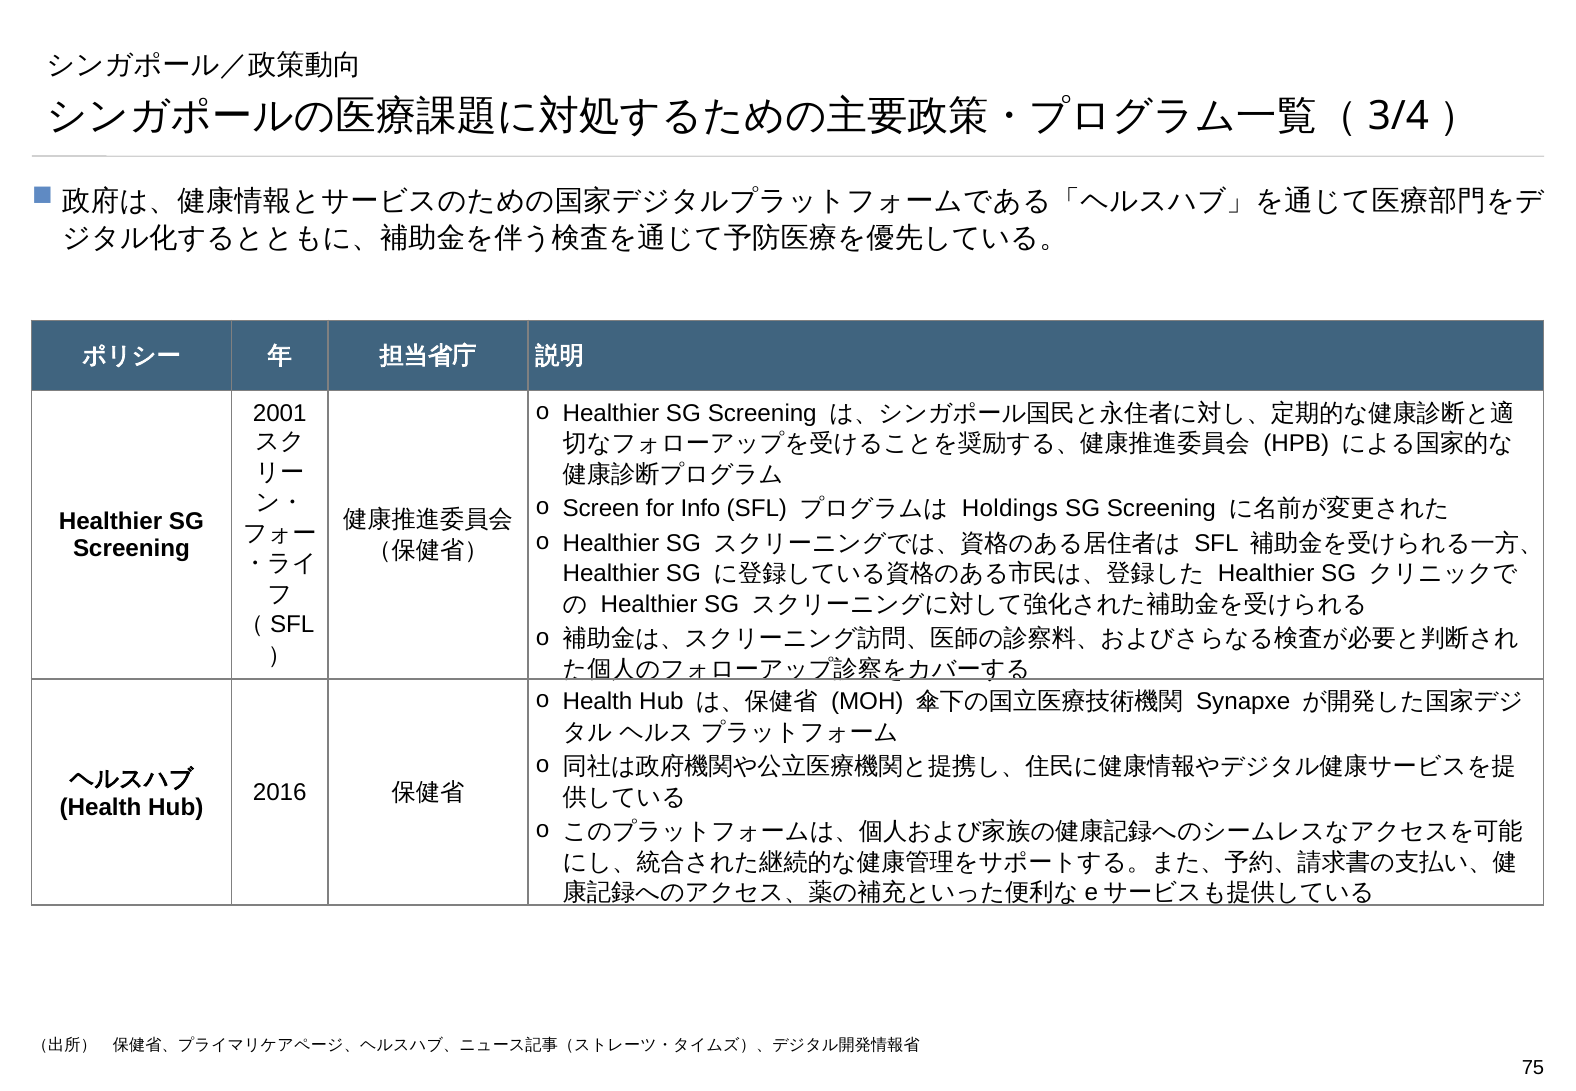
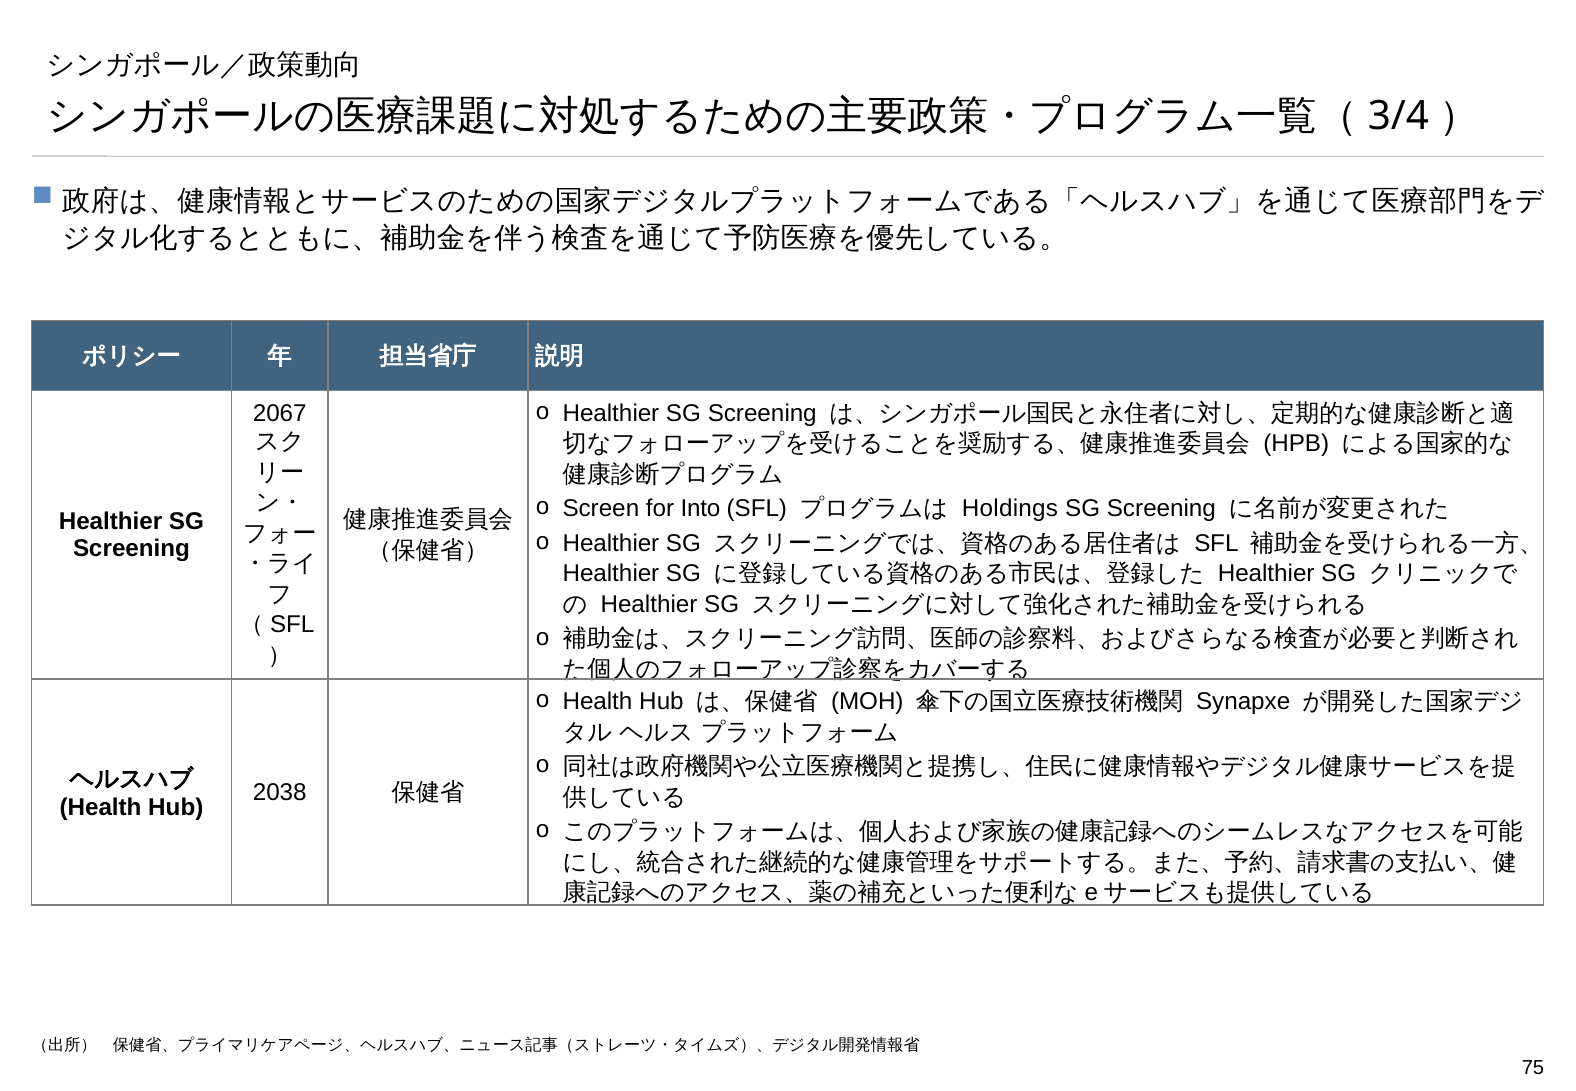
2001: 2001 -> 2067
Info: Info -> Into
2016: 2016 -> 2038
